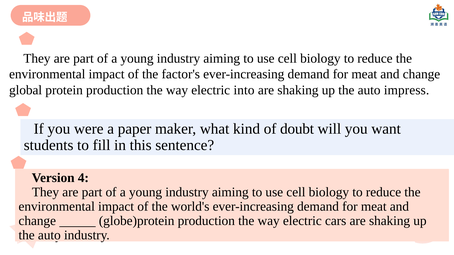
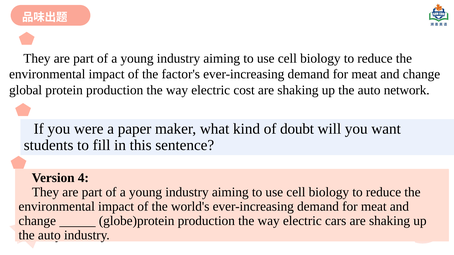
into: into -> cost
impress: impress -> network
